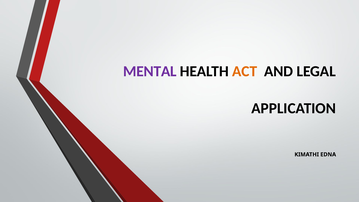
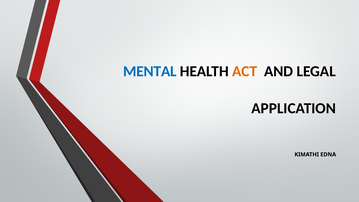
MENTAL colour: purple -> blue
